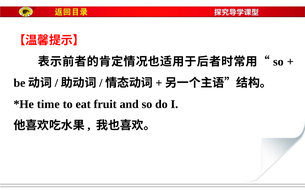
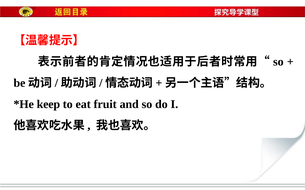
time: time -> keep
